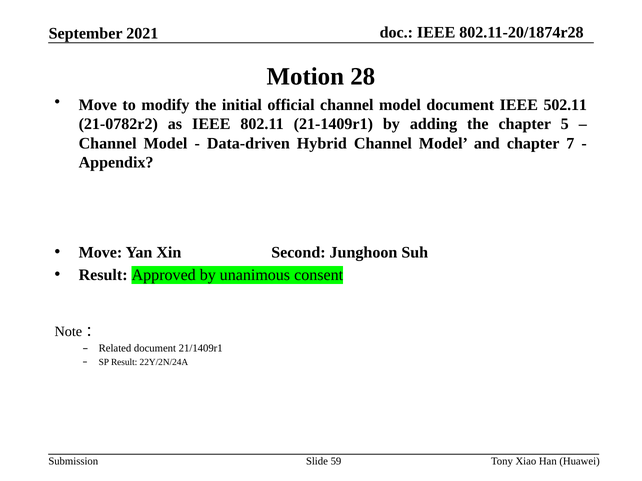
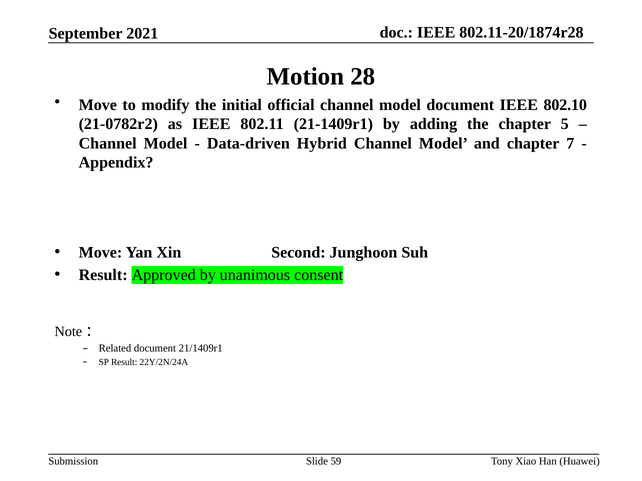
502.11: 502.11 -> 802.10
